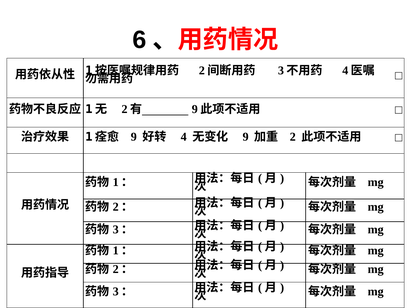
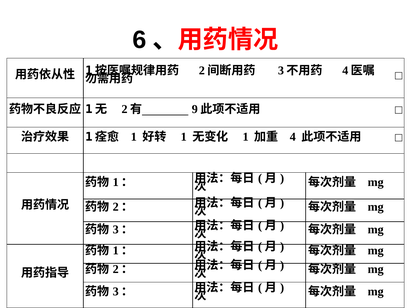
9 at (134, 137): 9 -> 1
4 at (184, 137): 4 -> 1
9 at (246, 137): 9 -> 1
2: 2 -> 4
